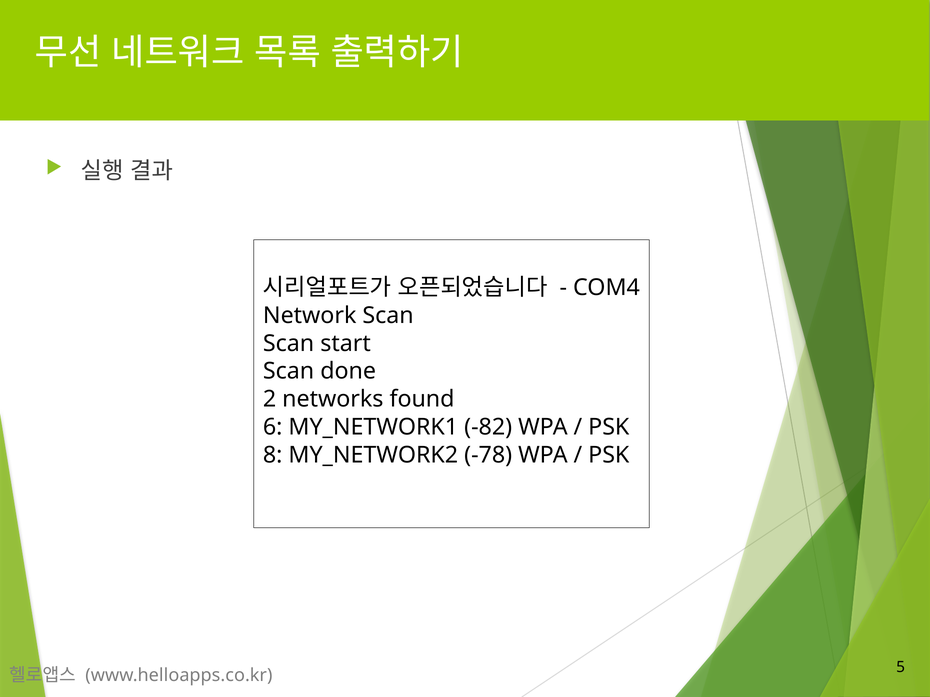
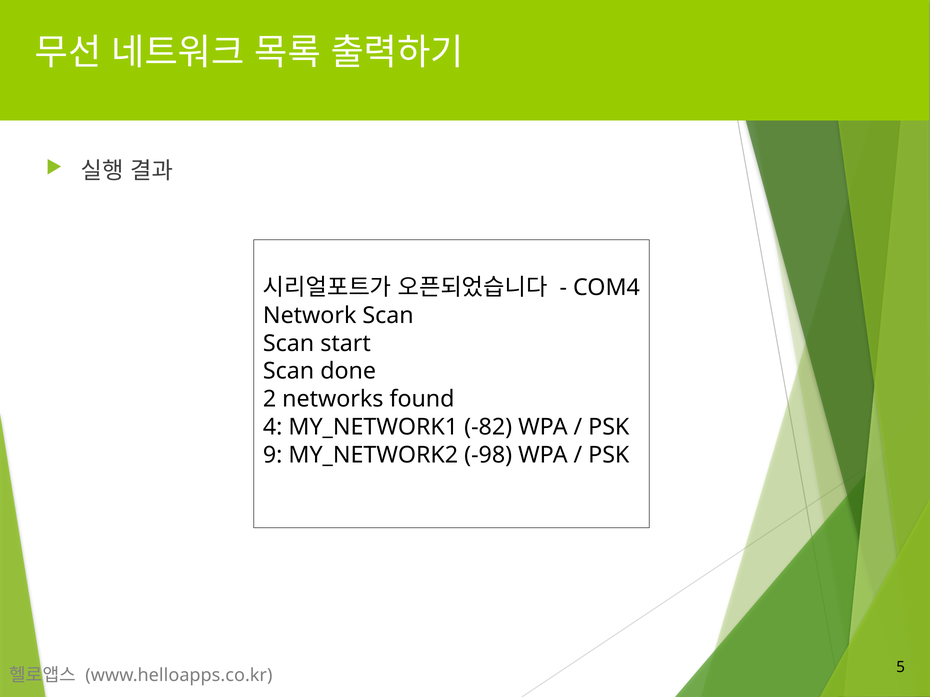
6: 6 -> 4
8: 8 -> 9
-78: -78 -> -98
